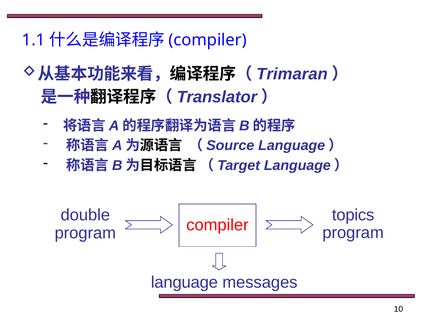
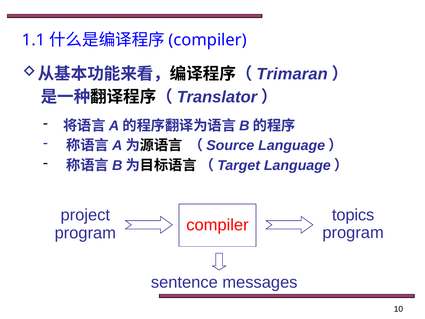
double: double -> project
language: language -> sentence
